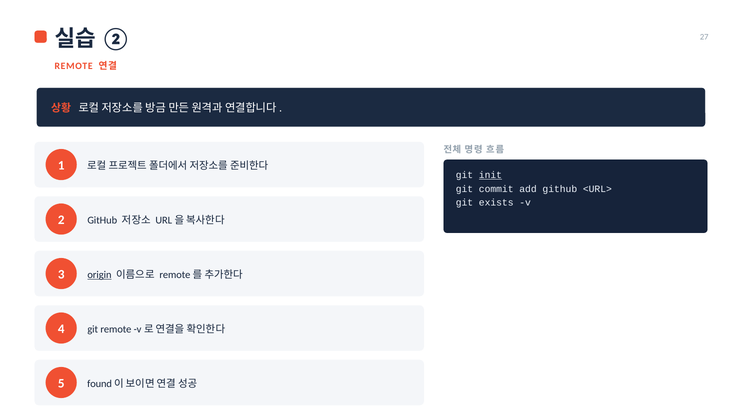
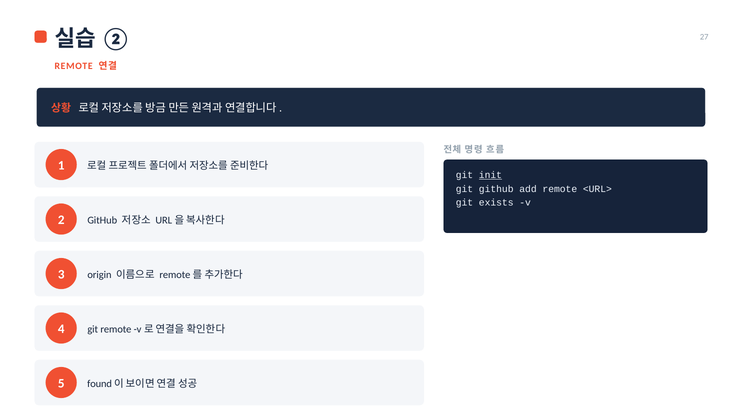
git commit: commit -> github
add github: github -> remote
origin underline: present -> none
